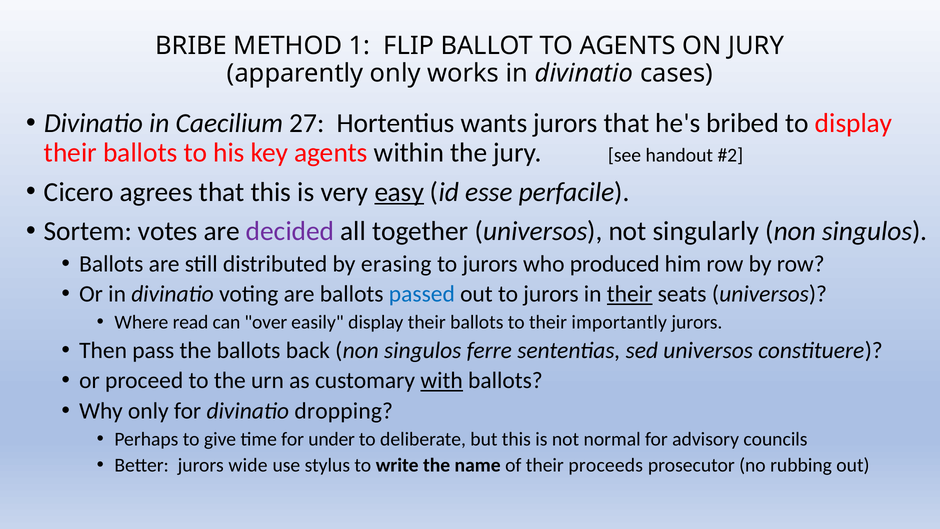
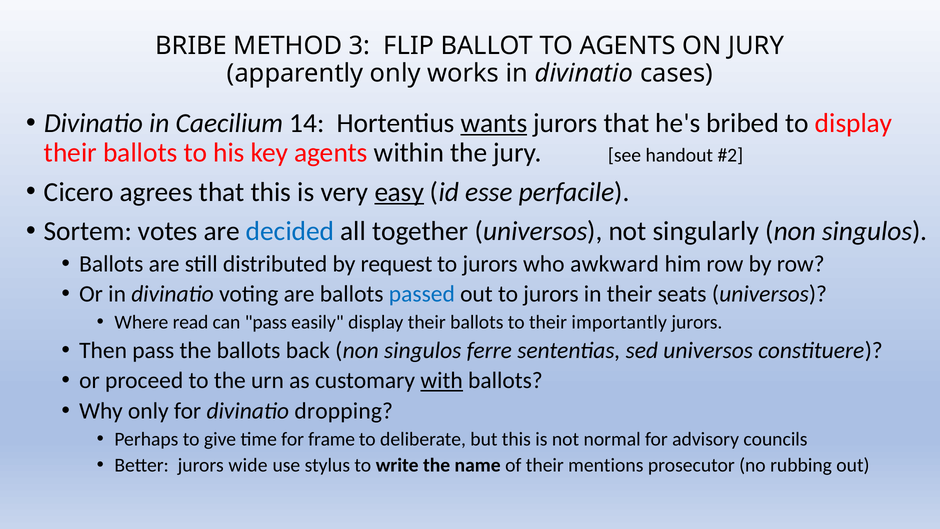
1: 1 -> 3
27: 27 -> 14
wants underline: none -> present
decided colour: purple -> blue
erasing: erasing -> request
produced: produced -> awkward
their at (630, 294) underline: present -> none
can over: over -> pass
under: under -> frame
proceeds: proceeds -> mentions
